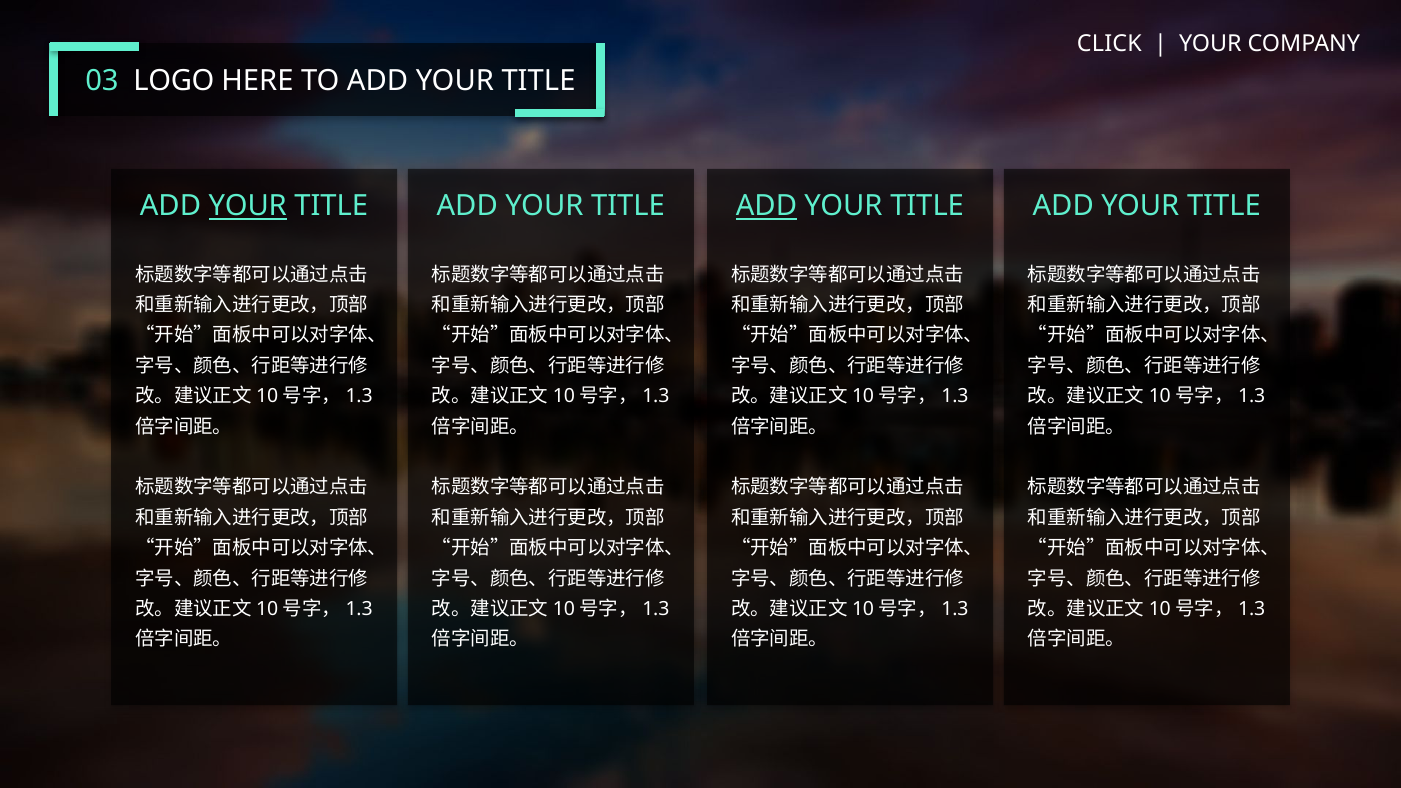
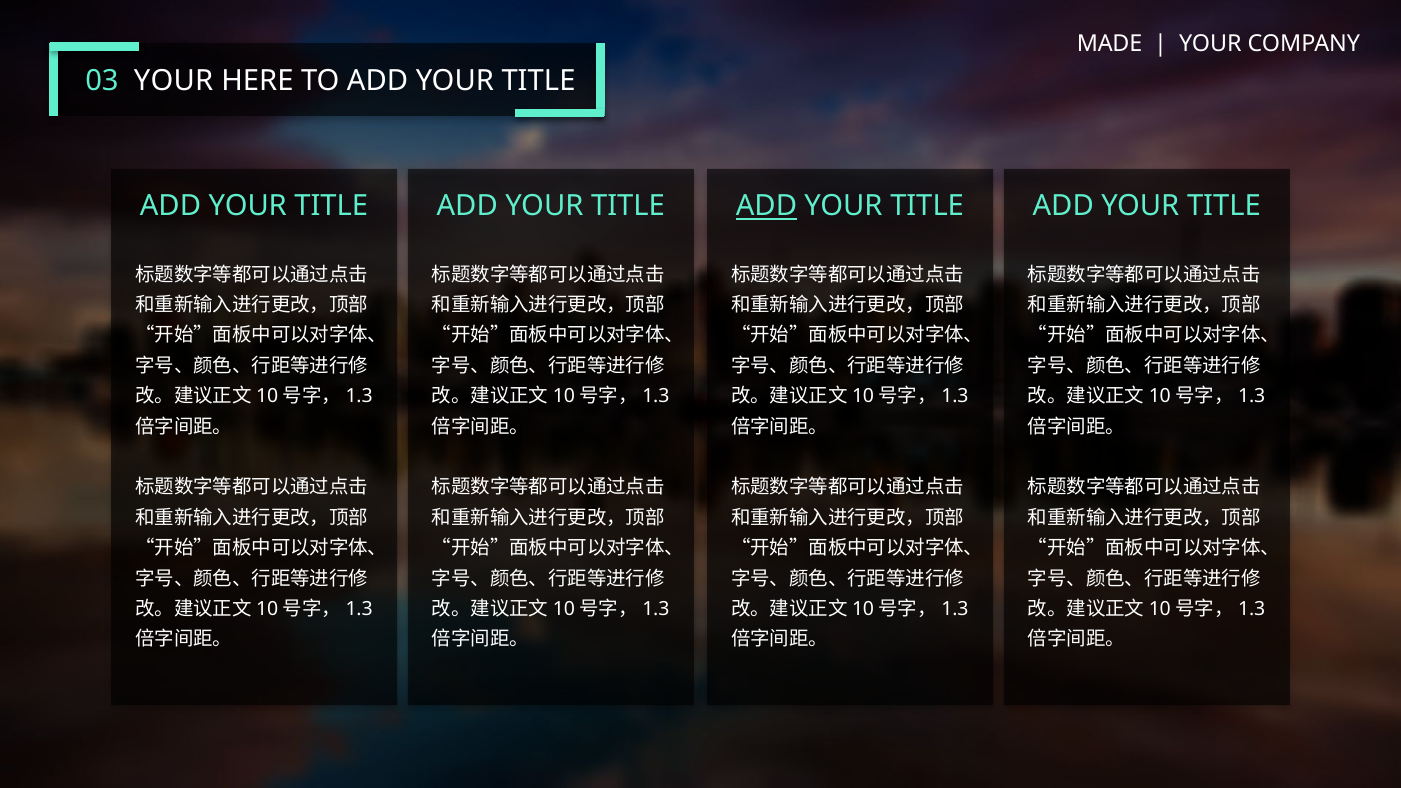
CLICK: CLICK -> MADE
03 LOGO: LOGO -> YOUR
YOUR at (248, 206) underline: present -> none
